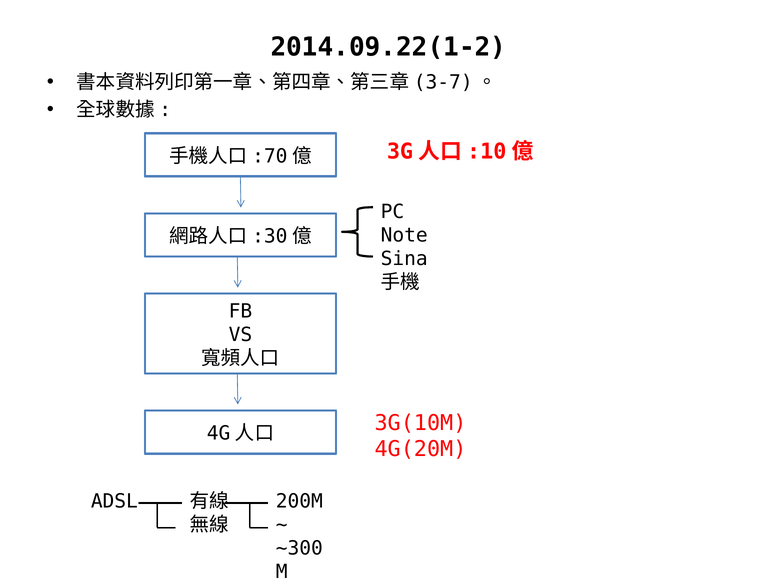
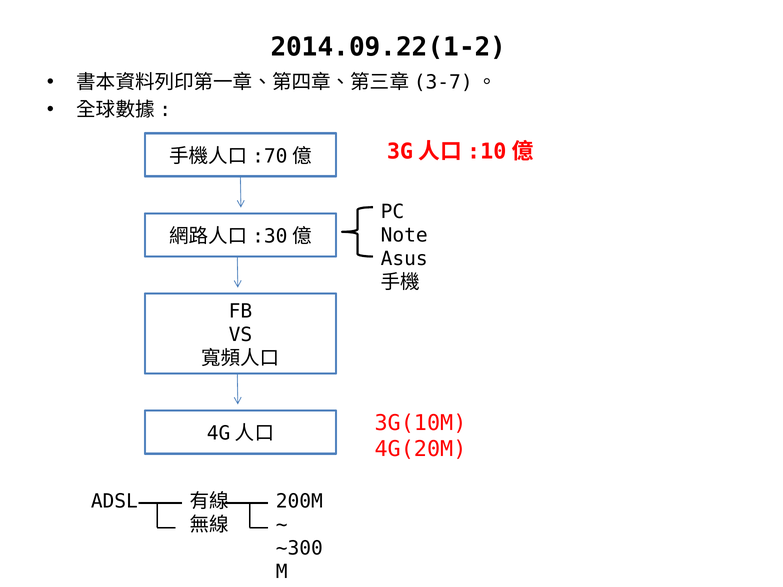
Sina: Sina -> Asus
